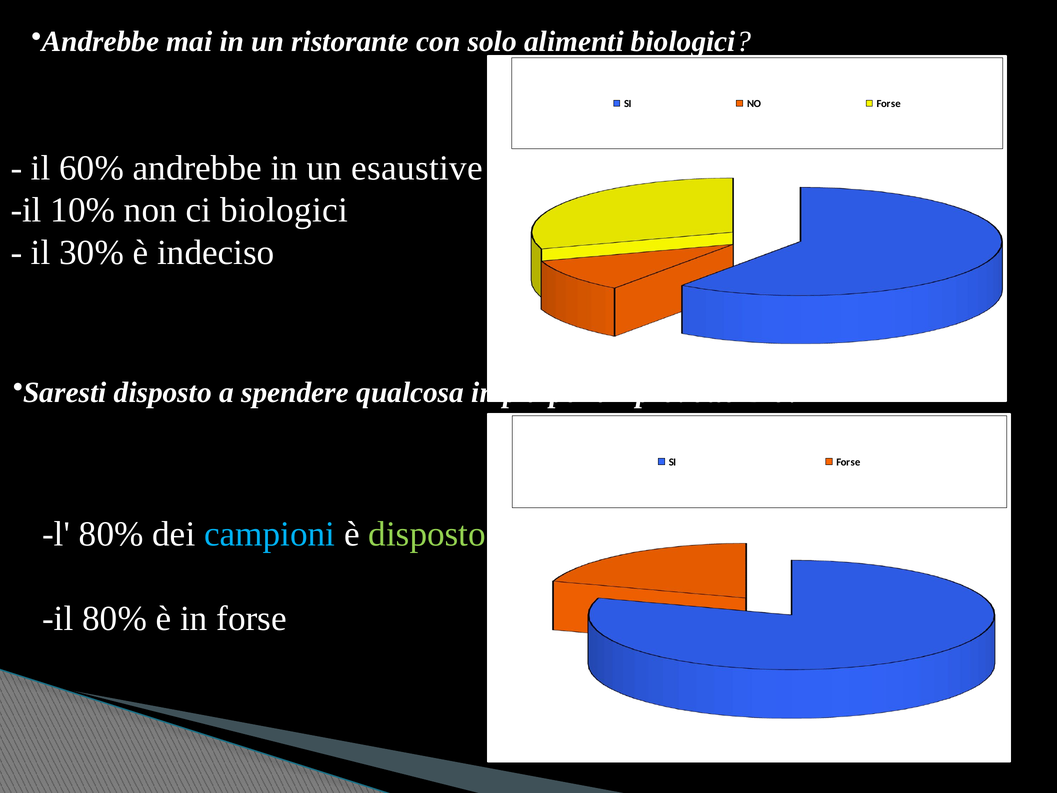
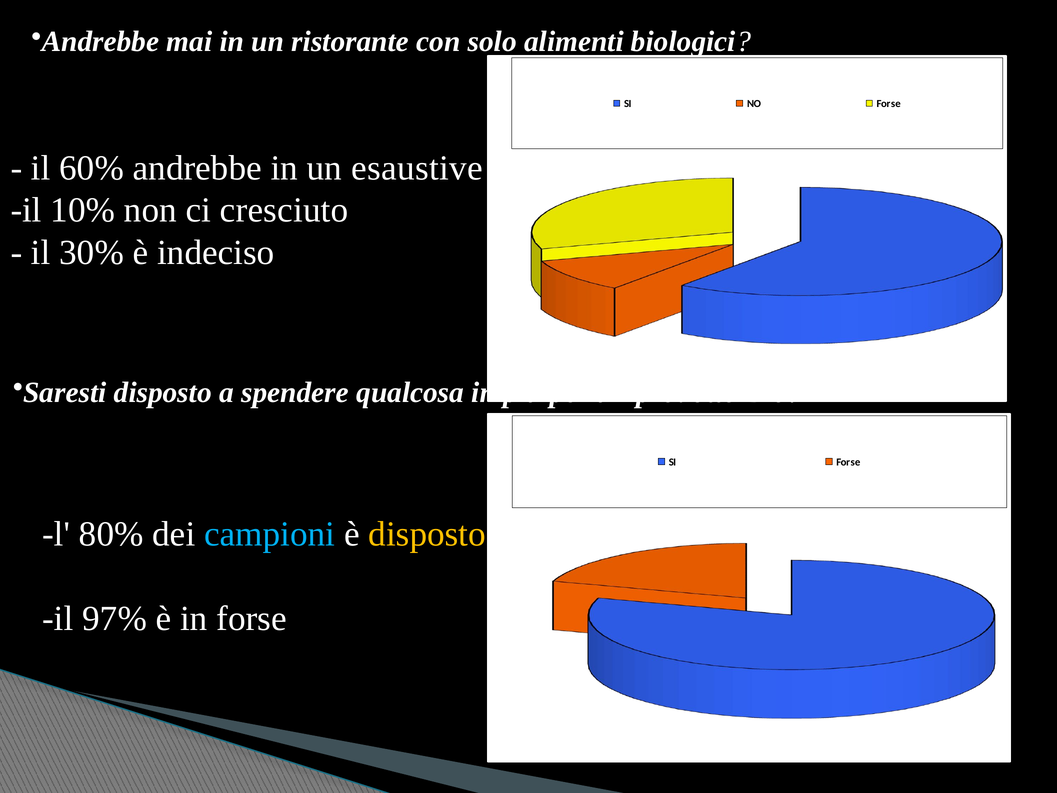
ci biologici: biologici -> cresciuto
disposto at (427, 534) colour: light green -> yellow
il 80%: 80% -> 97%
